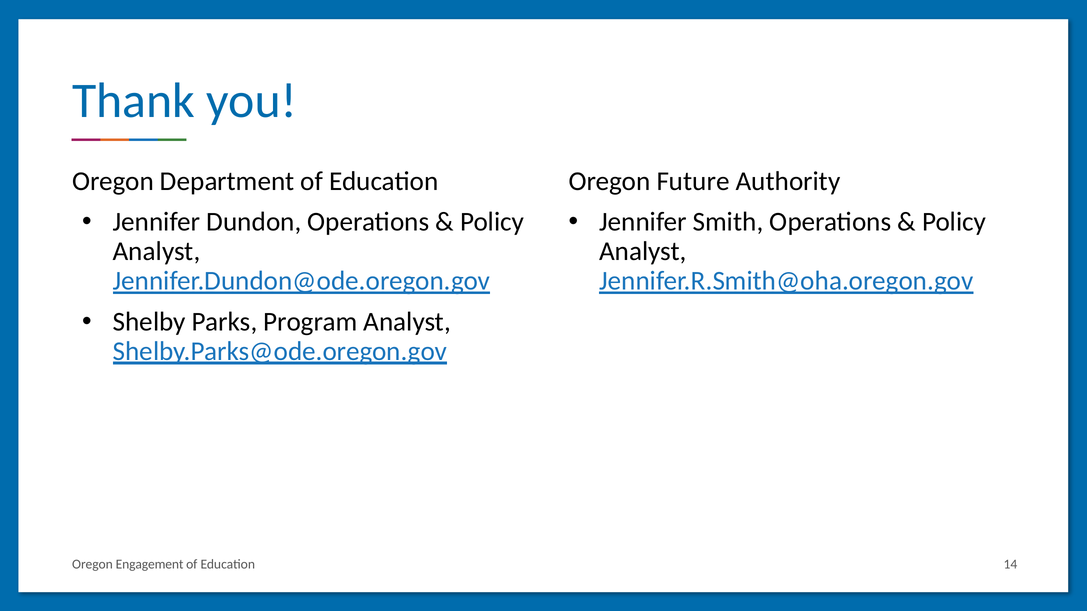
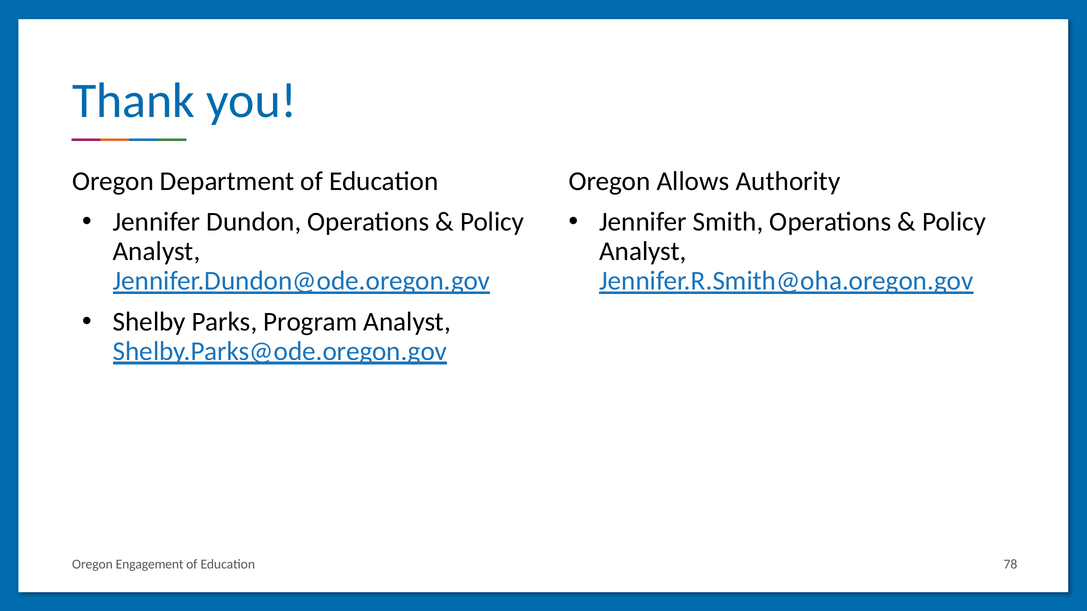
Future: Future -> Allows
14: 14 -> 78
